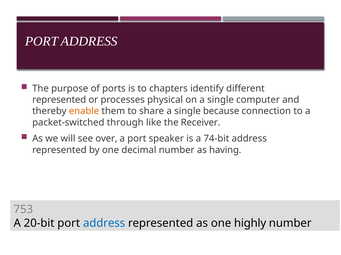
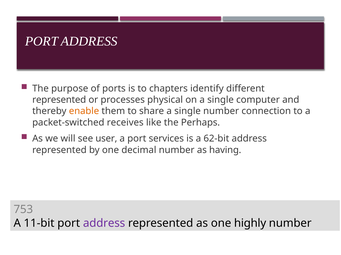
single because: because -> number
through: through -> receives
Receiver: Receiver -> Perhaps
over: over -> user
speaker: speaker -> services
74-bit: 74-bit -> 62-bit
20-bit: 20-bit -> 11-bit
address at (104, 224) colour: blue -> purple
